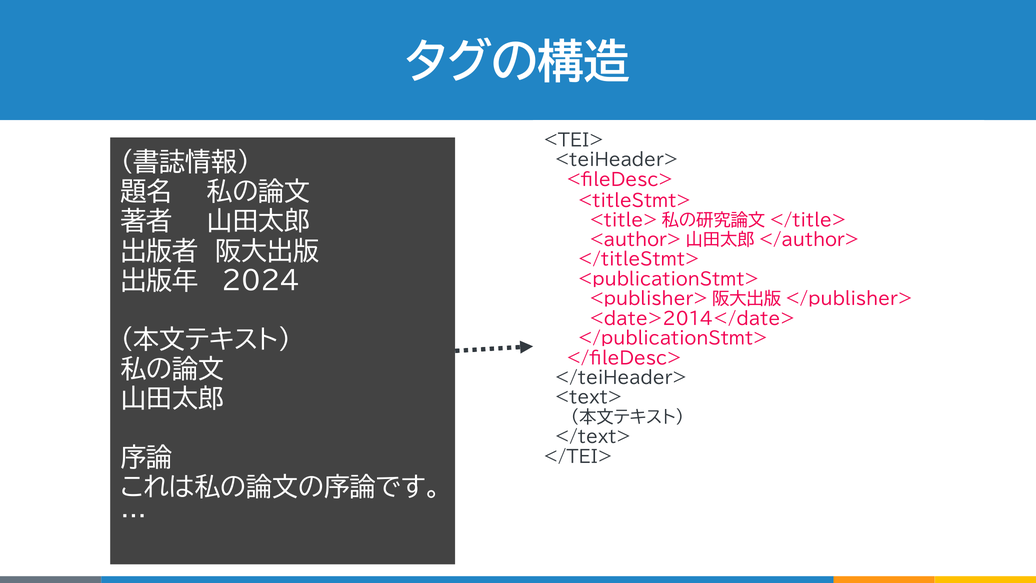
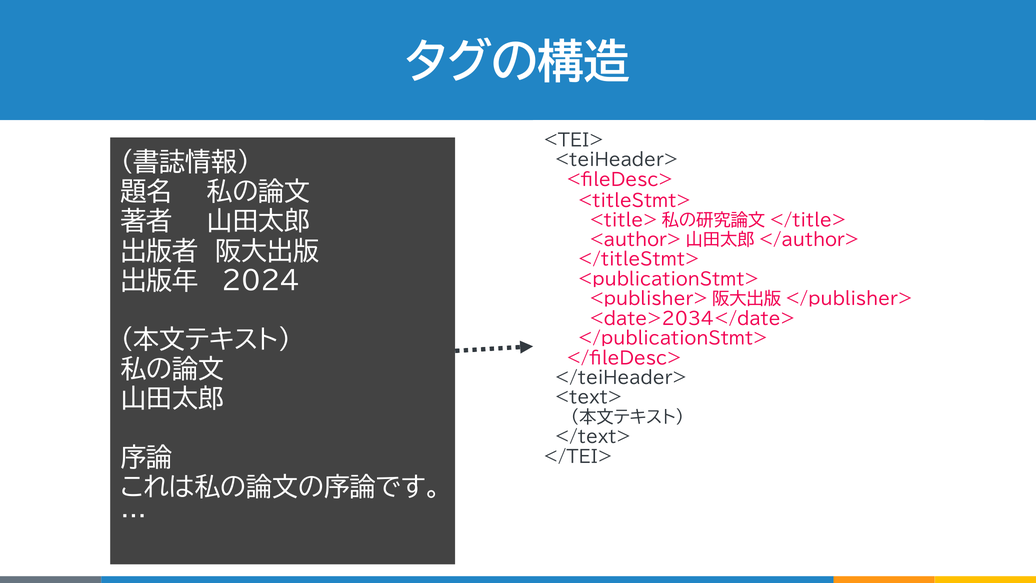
<date>2014</date>: <date>2014</date> -> <date>2034</date>
